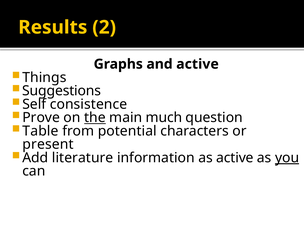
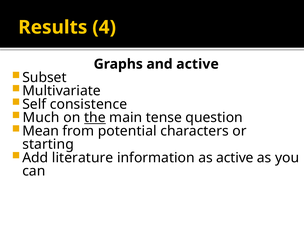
2: 2 -> 4
Things: Things -> Subset
Suggestions: Suggestions -> Multivariate
Prove: Prove -> Much
much: much -> tense
Table: Table -> Mean
present: present -> starting
you underline: present -> none
